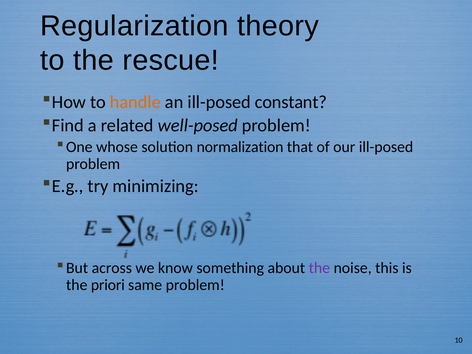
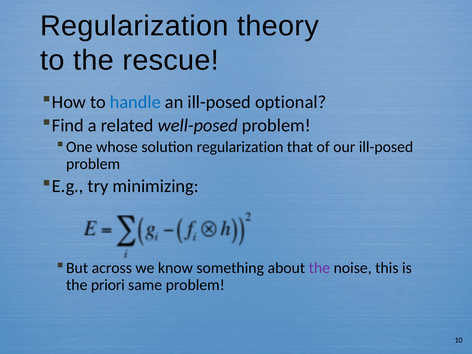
handle colour: orange -> blue
constant: constant -> optional
solution normalization: normalization -> regularization
